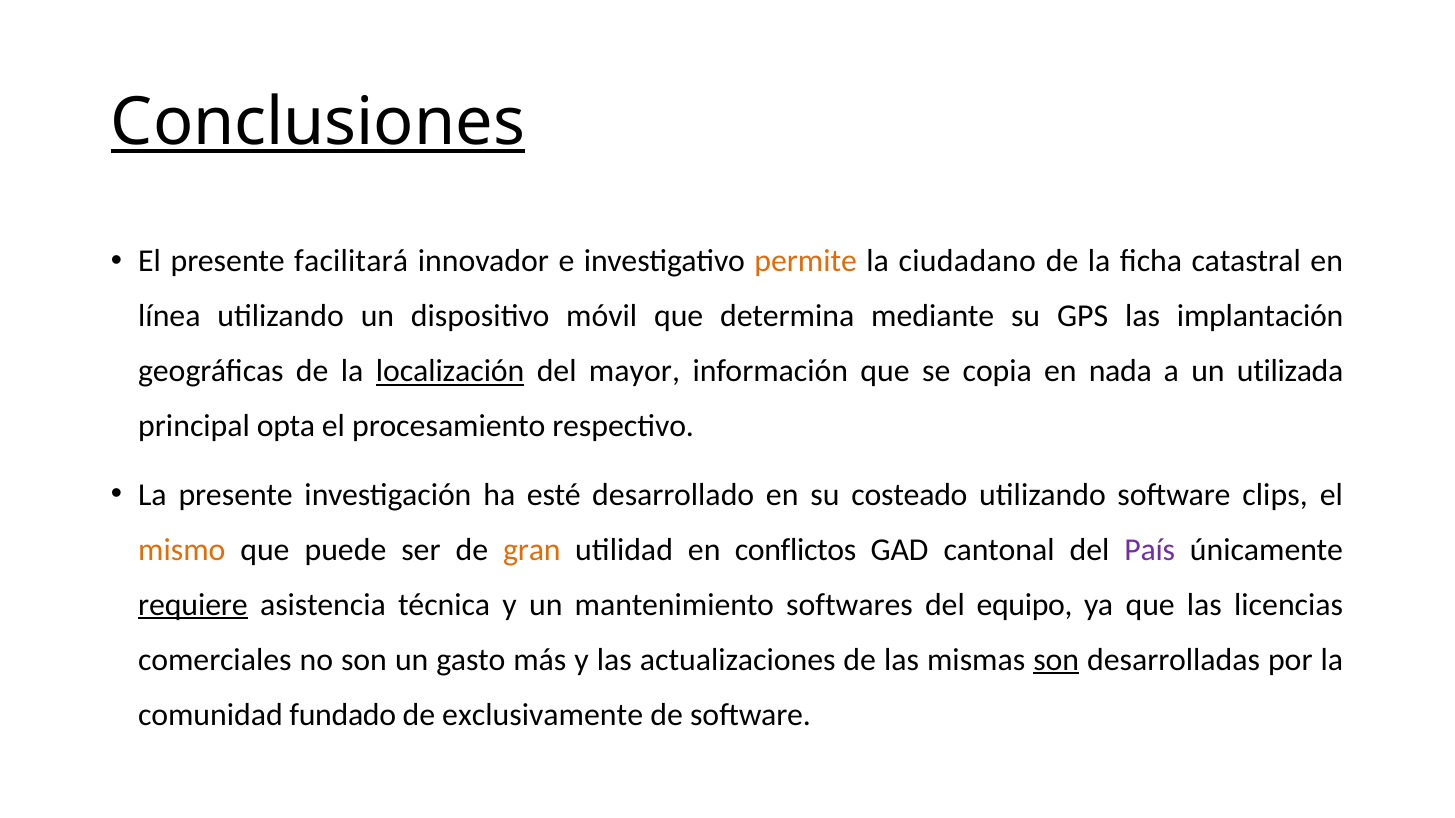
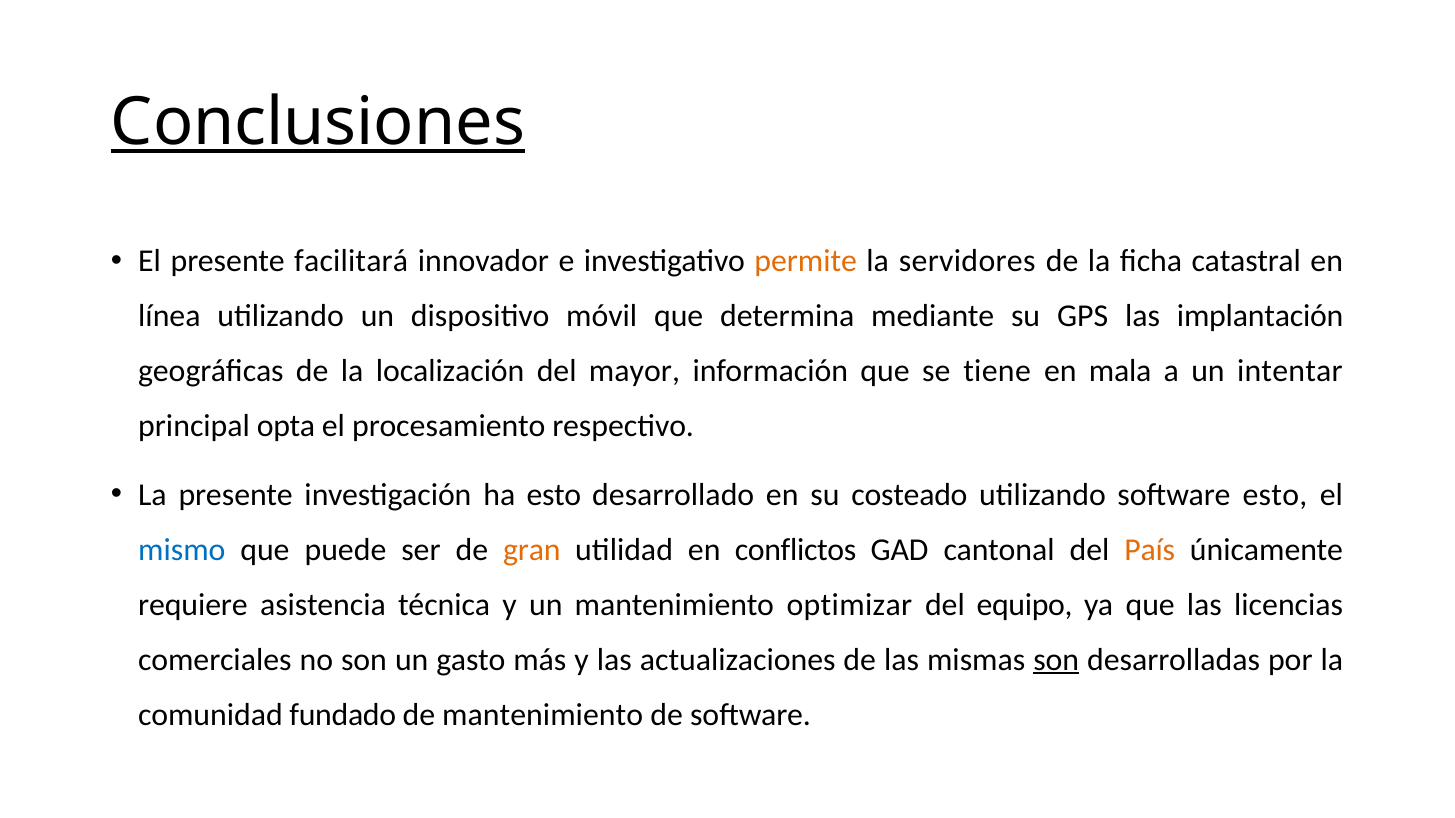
ciudadano: ciudadano -> servidores
localización underline: present -> none
copia: copia -> tiene
nada: nada -> mala
utilizada: utilizada -> intentar
ha esté: esté -> esto
software clips: clips -> esto
mismo colour: orange -> blue
País colour: purple -> orange
requiere underline: present -> none
softwares: softwares -> optimizar
de exclusivamente: exclusivamente -> mantenimiento
